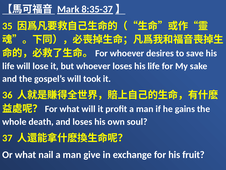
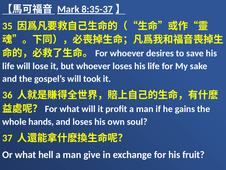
death: death -> hands
nail: nail -> hell
